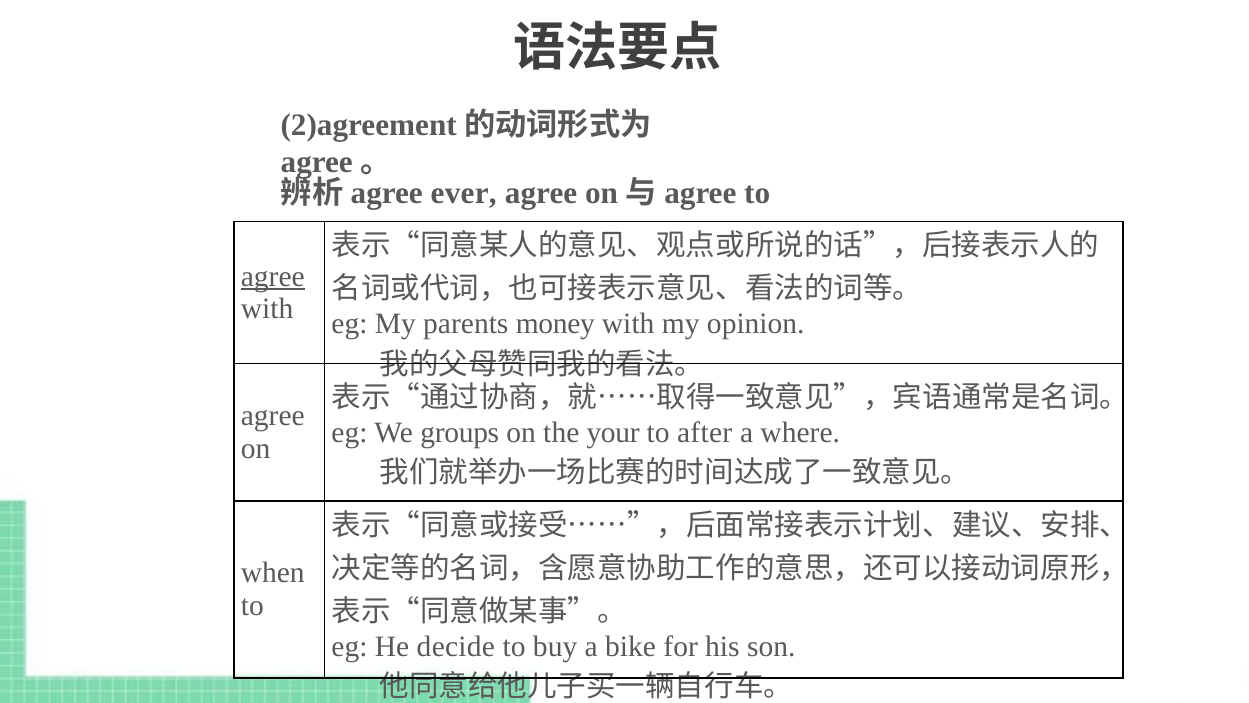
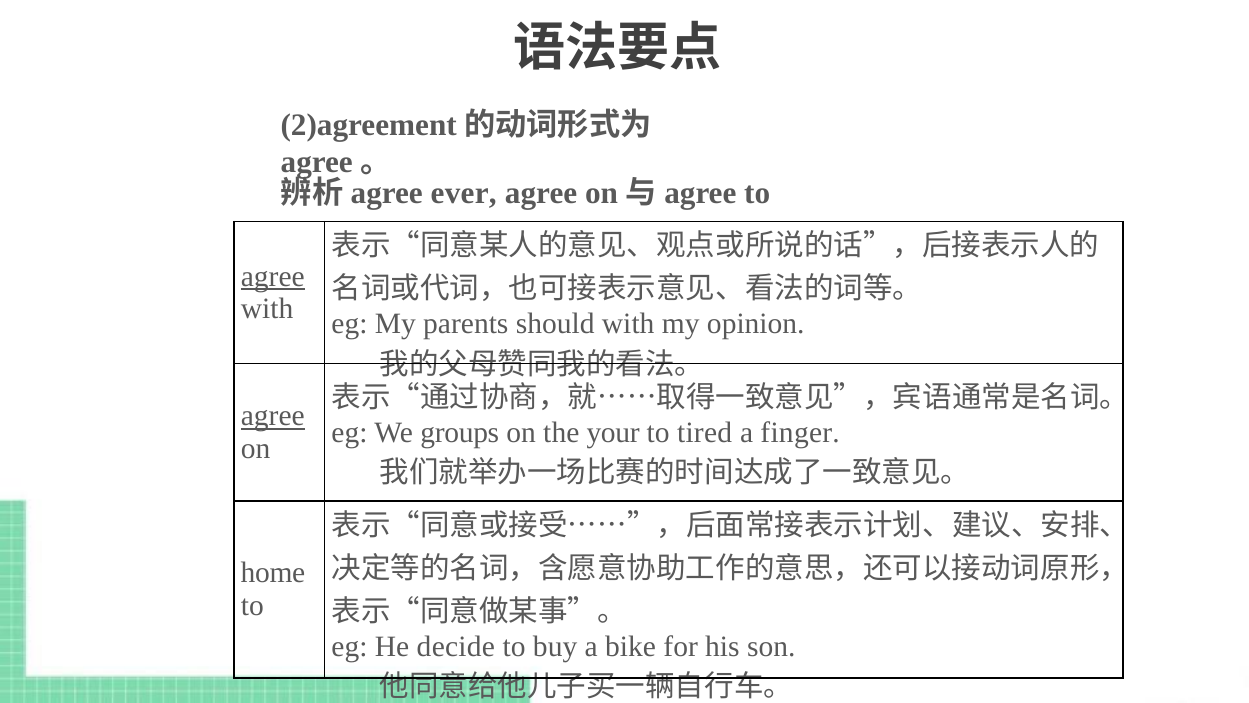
money: money -> should
agree at (273, 416) underline: none -> present
after: after -> tired
where: where -> finger
when: when -> home
